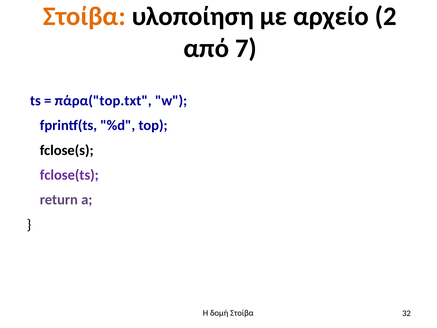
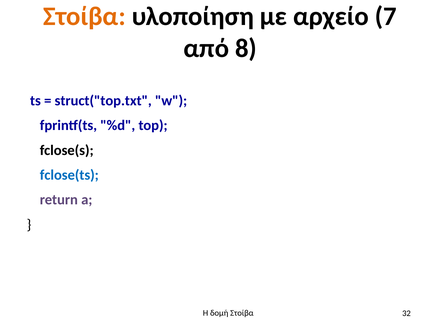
2: 2 -> 7
7: 7 -> 8
πάρα("top.txt: πάρα("top.txt -> struct("top.txt
fclose(ts colour: purple -> blue
